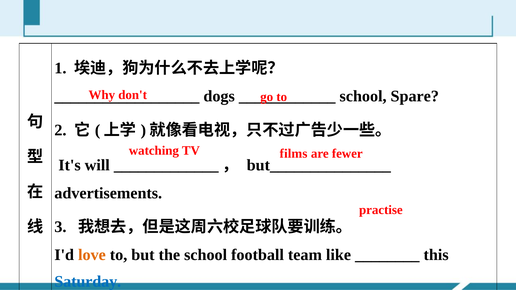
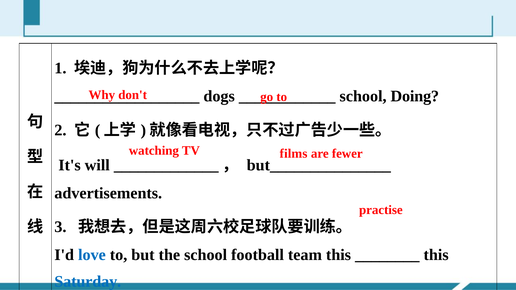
Spare: Spare -> Doing
love colour: orange -> blue
team like: like -> this
